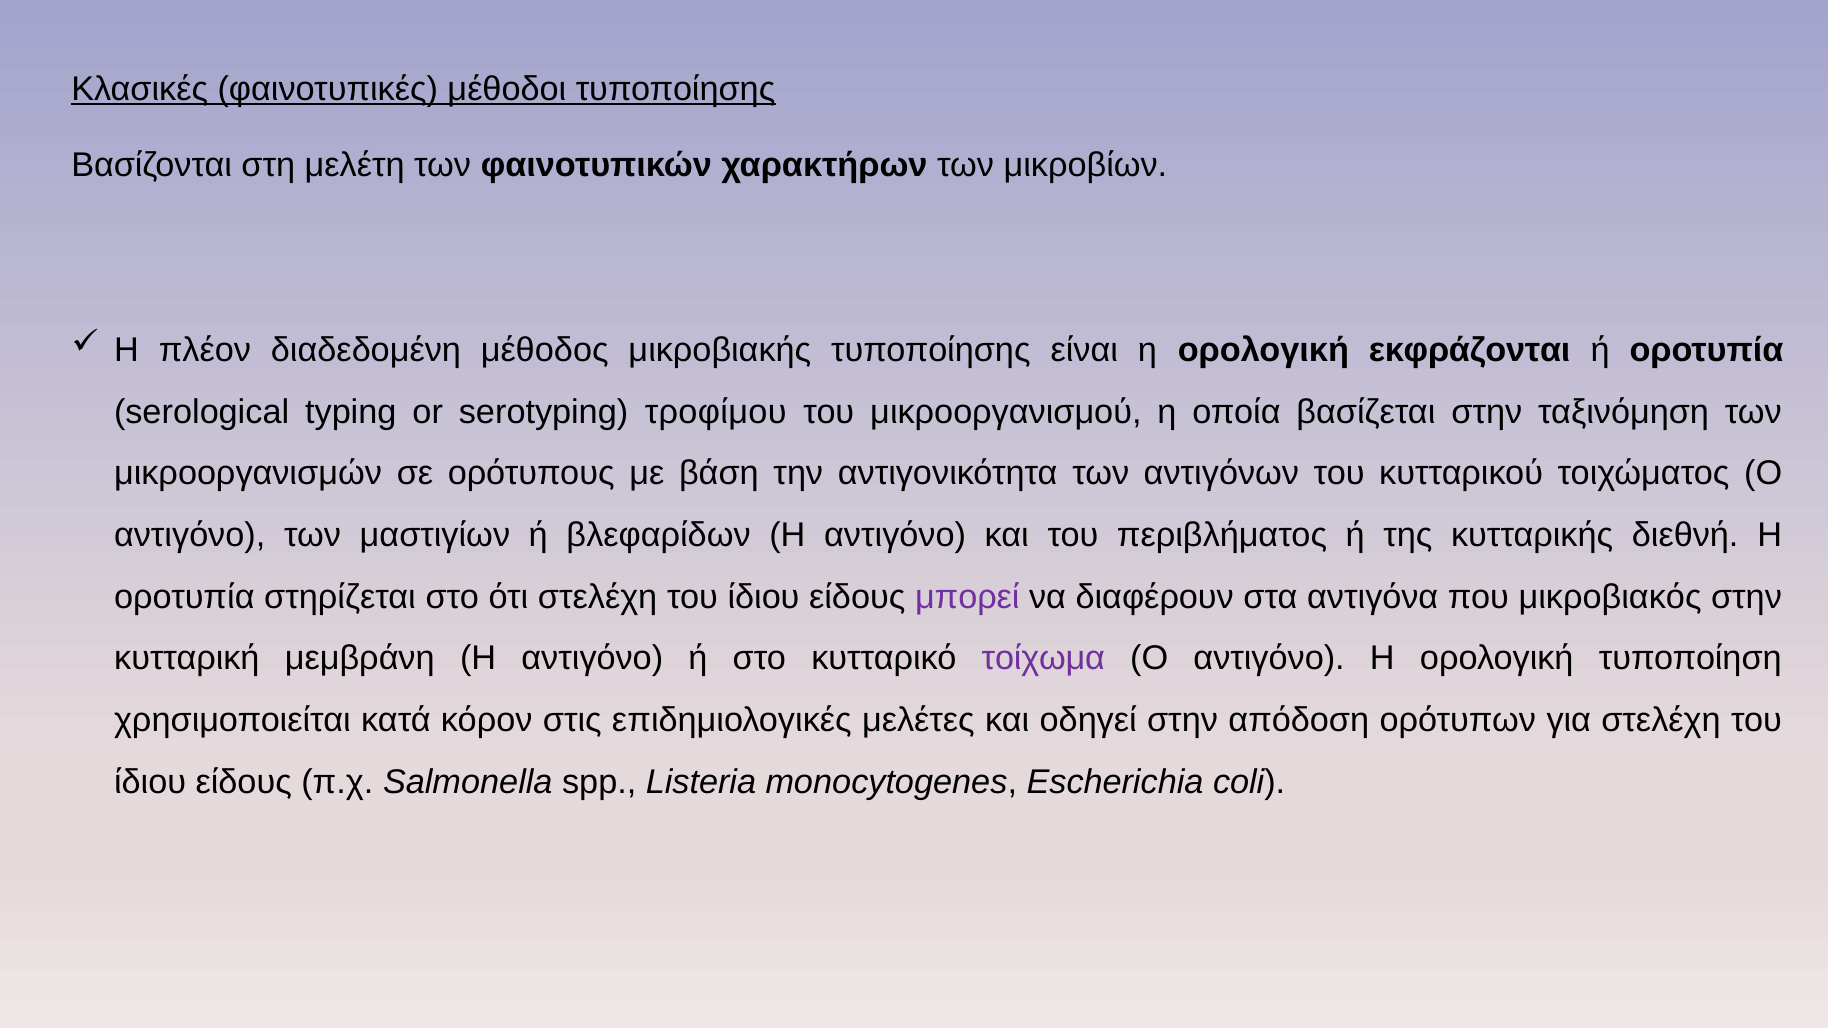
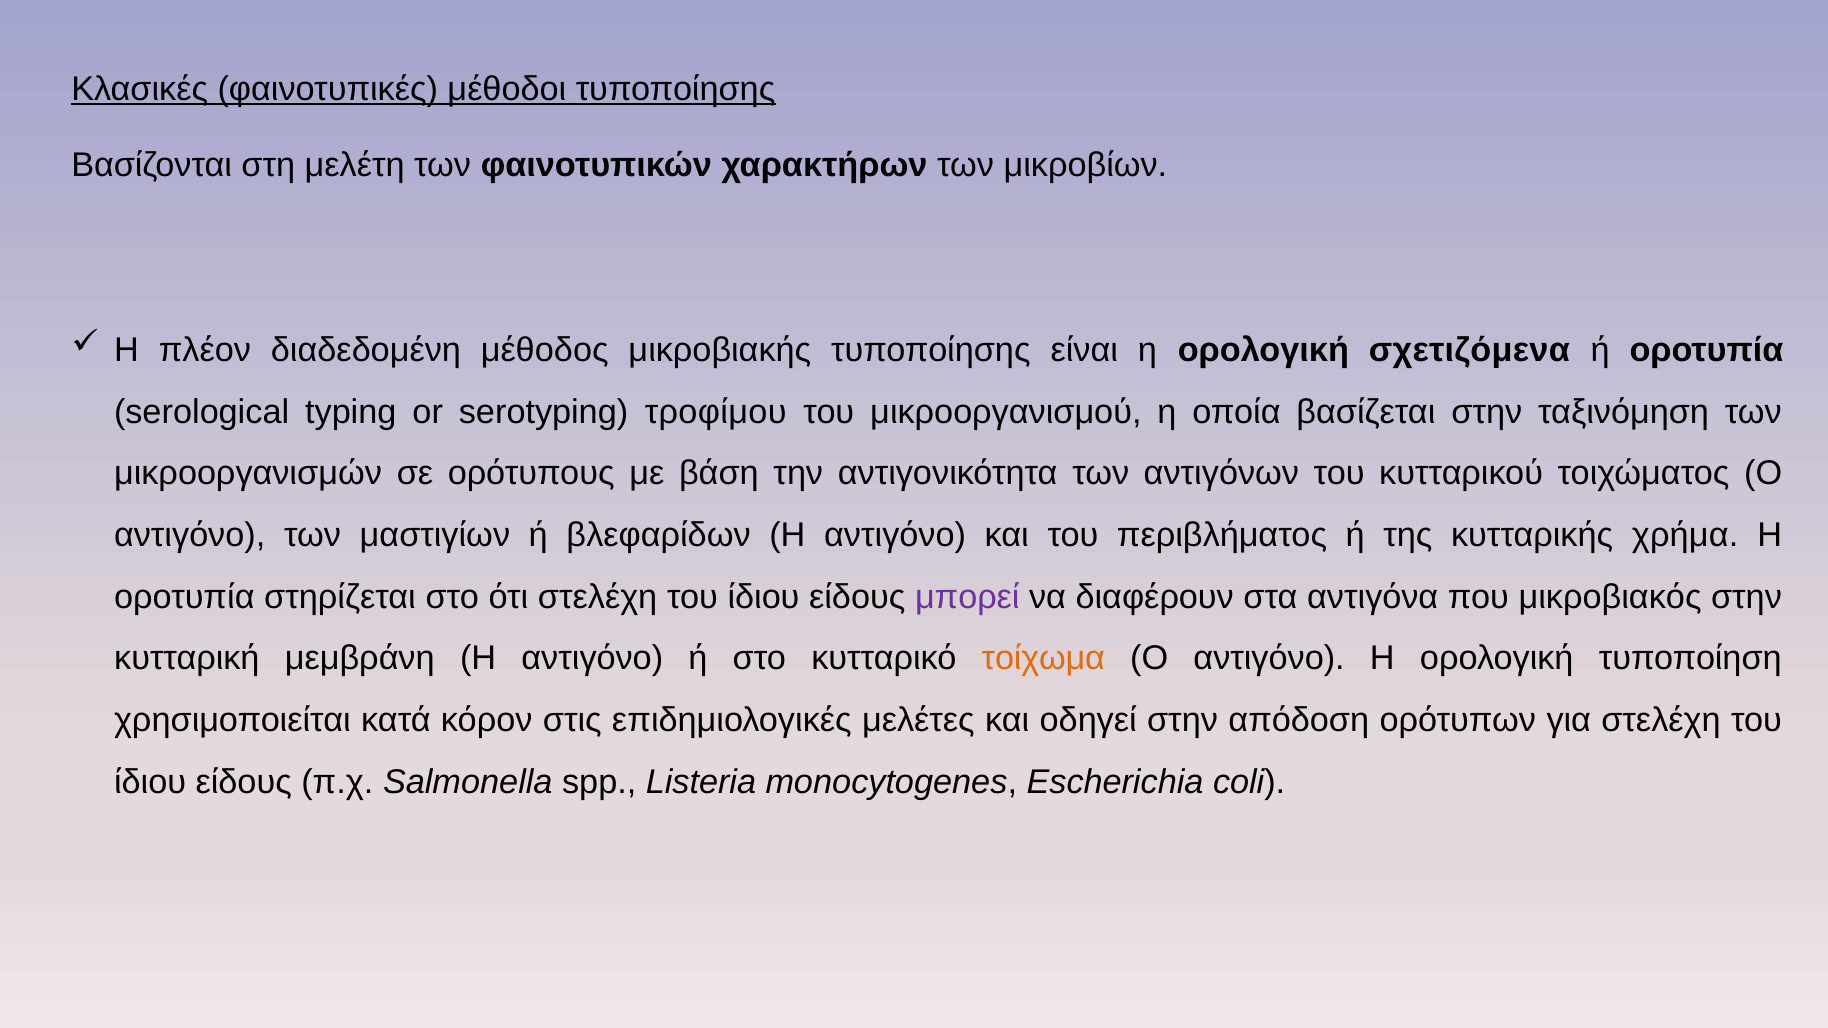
εκφράζονται: εκφράζονται -> σχετιζόμενα
διεθνή: διεθνή -> χρήμα
τοίχωμα colour: purple -> orange
